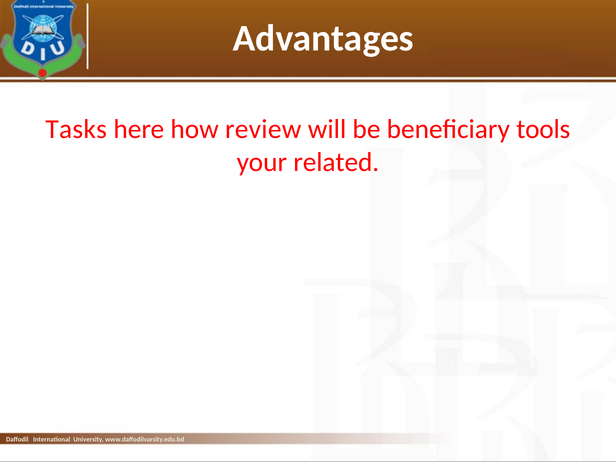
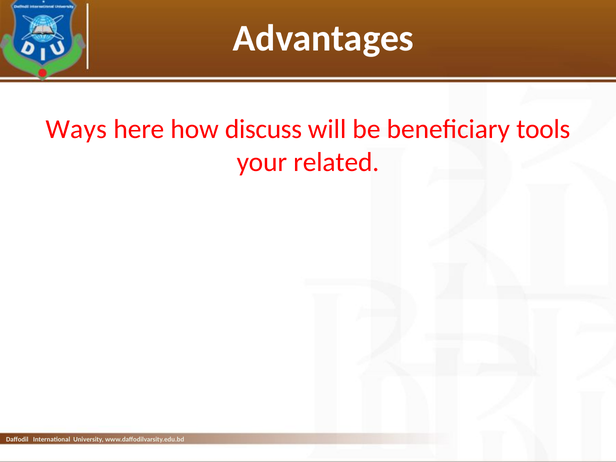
Tasks: Tasks -> Ways
review: review -> discuss
